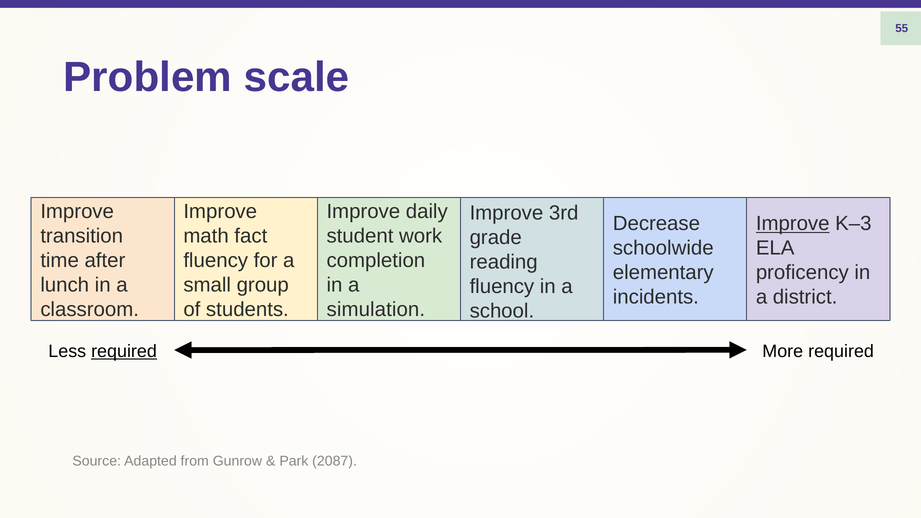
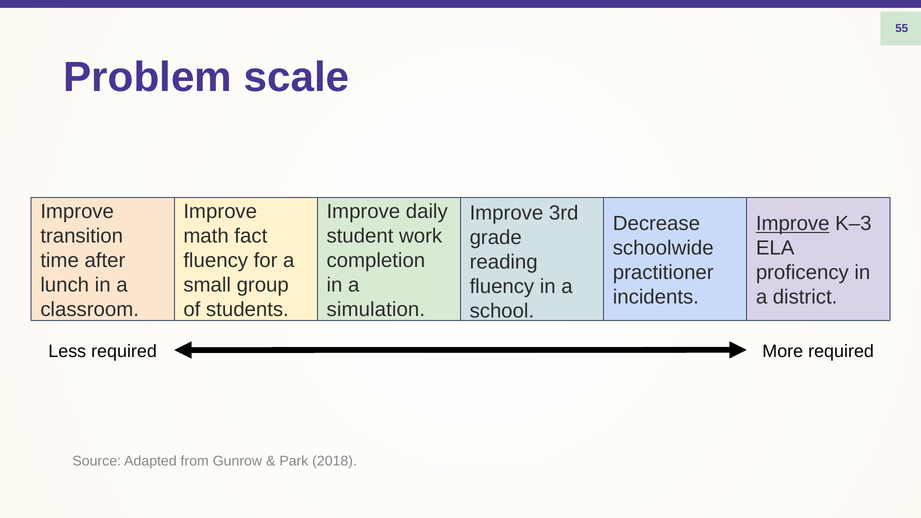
elementary: elementary -> practitioner
required at (124, 351) underline: present -> none
2087: 2087 -> 2018
